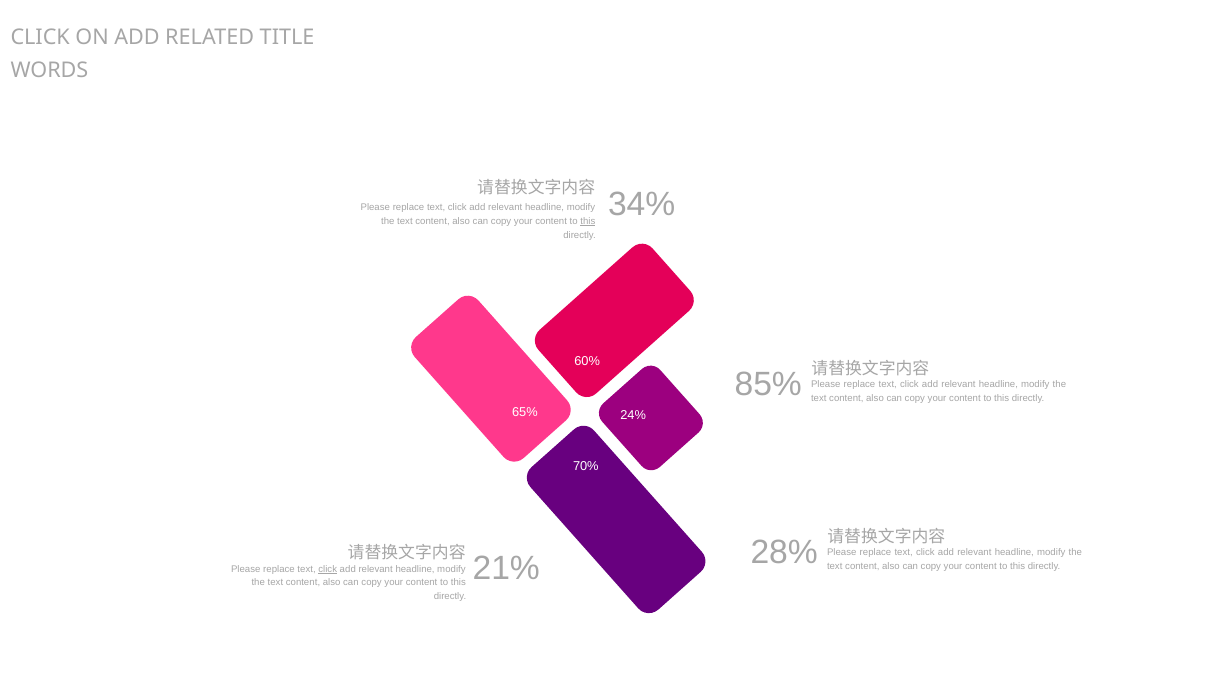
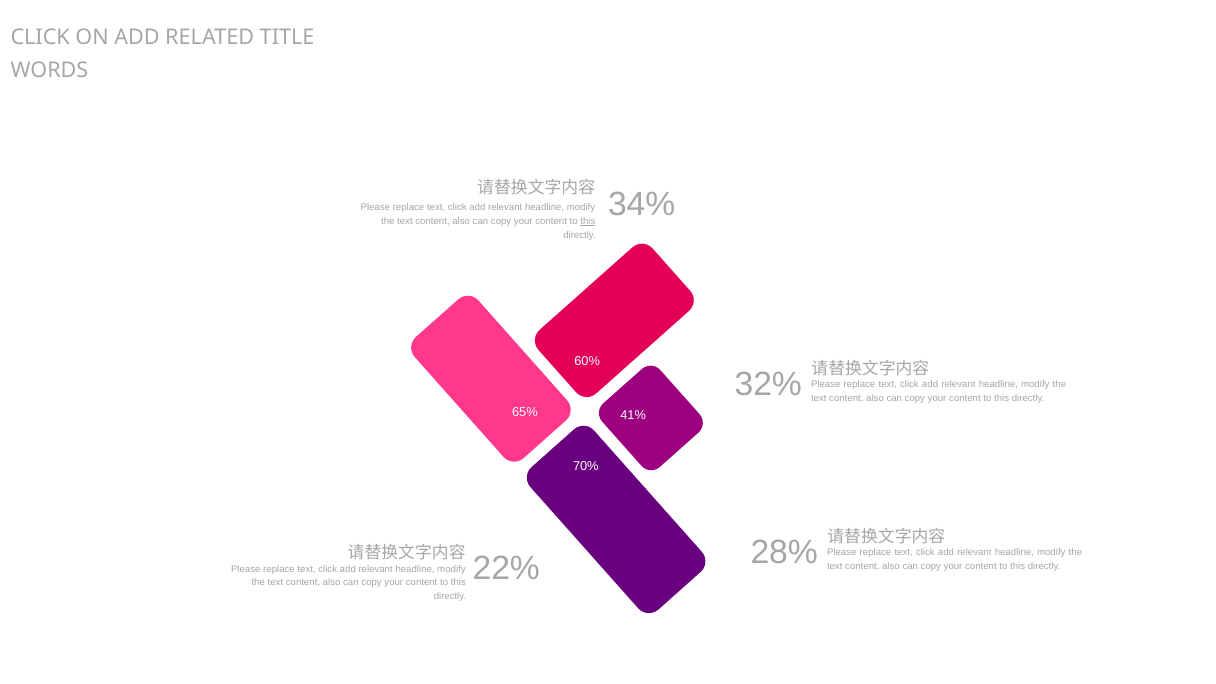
85%: 85% -> 32%
24%: 24% -> 41%
21%: 21% -> 22%
click at (328, 569) underline: present -> none
